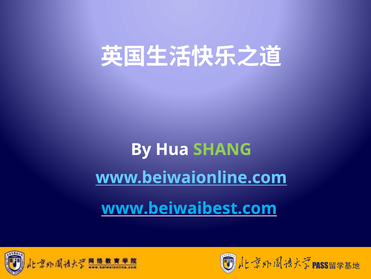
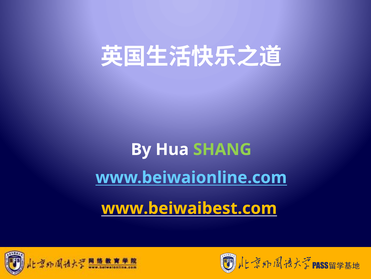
www.beiwaibest.com colour: light blue -> yellow
